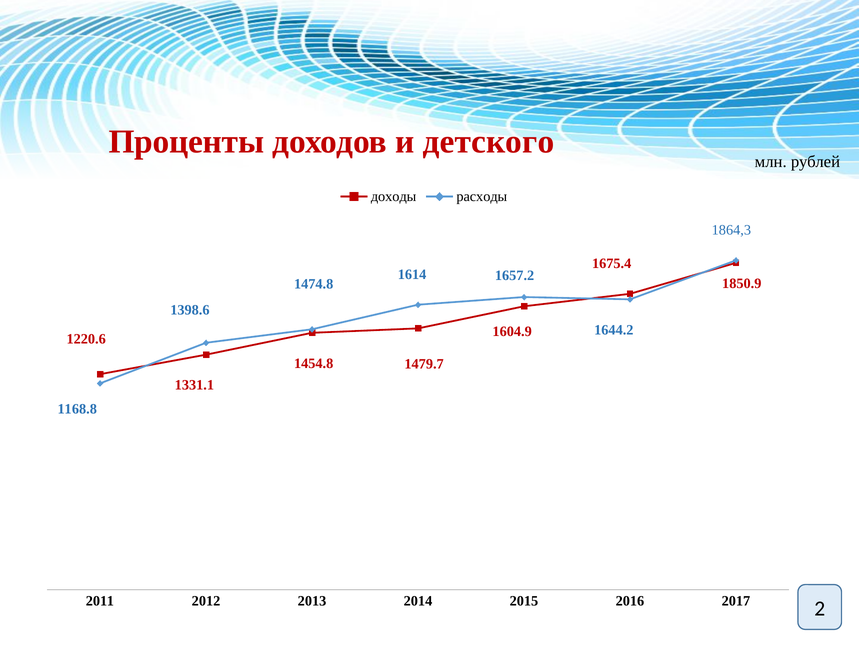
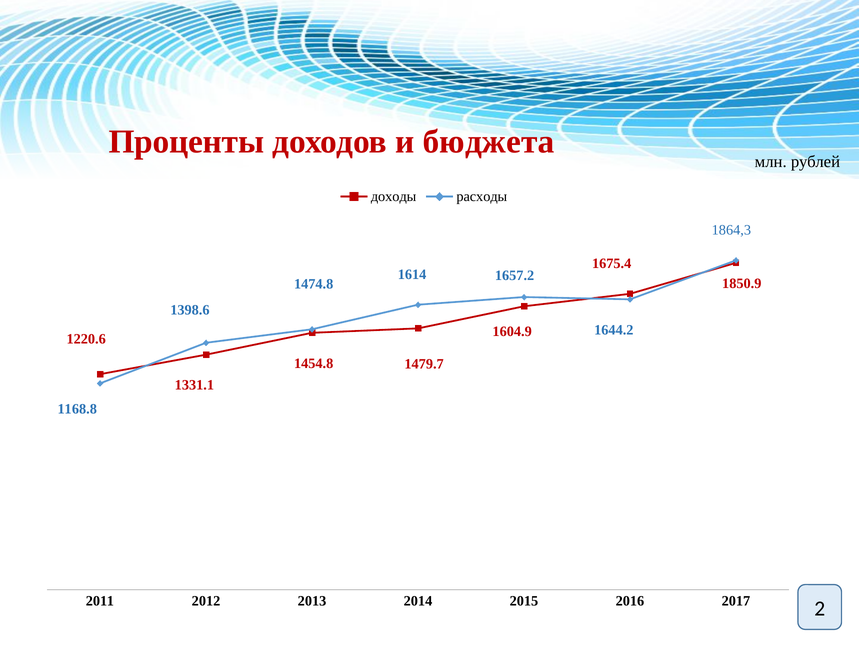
детского: детского -> бюджета
